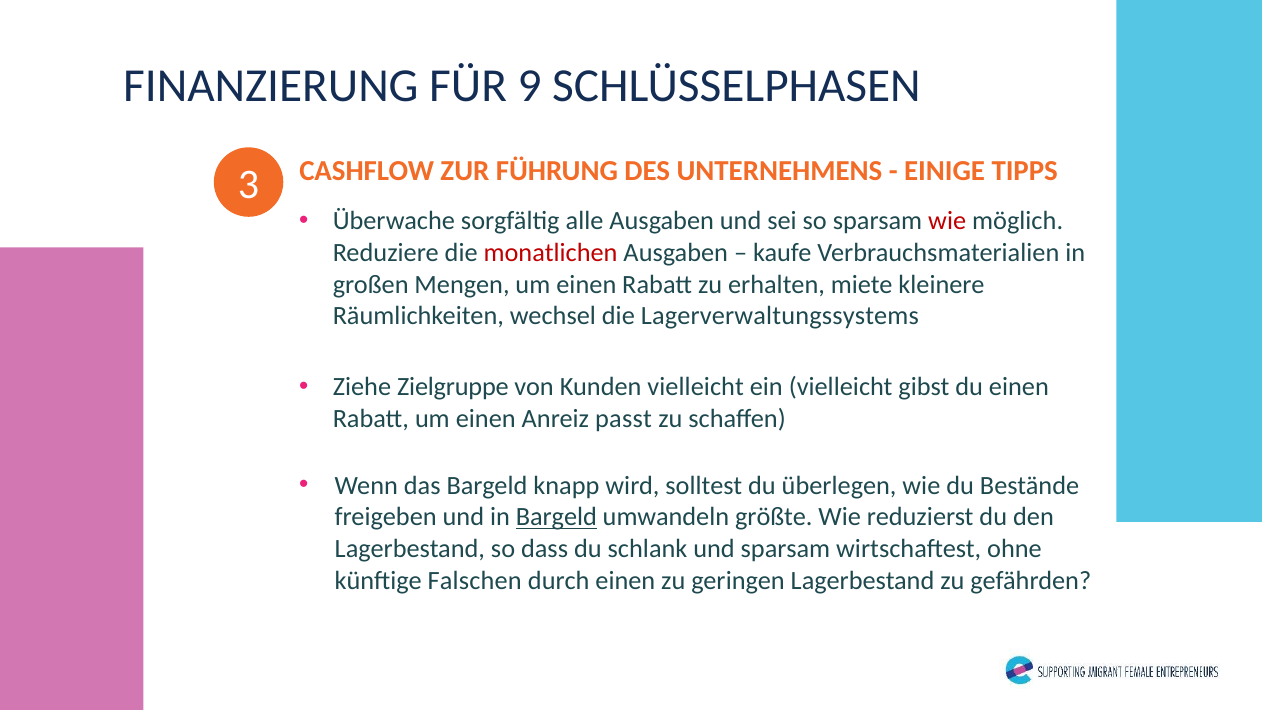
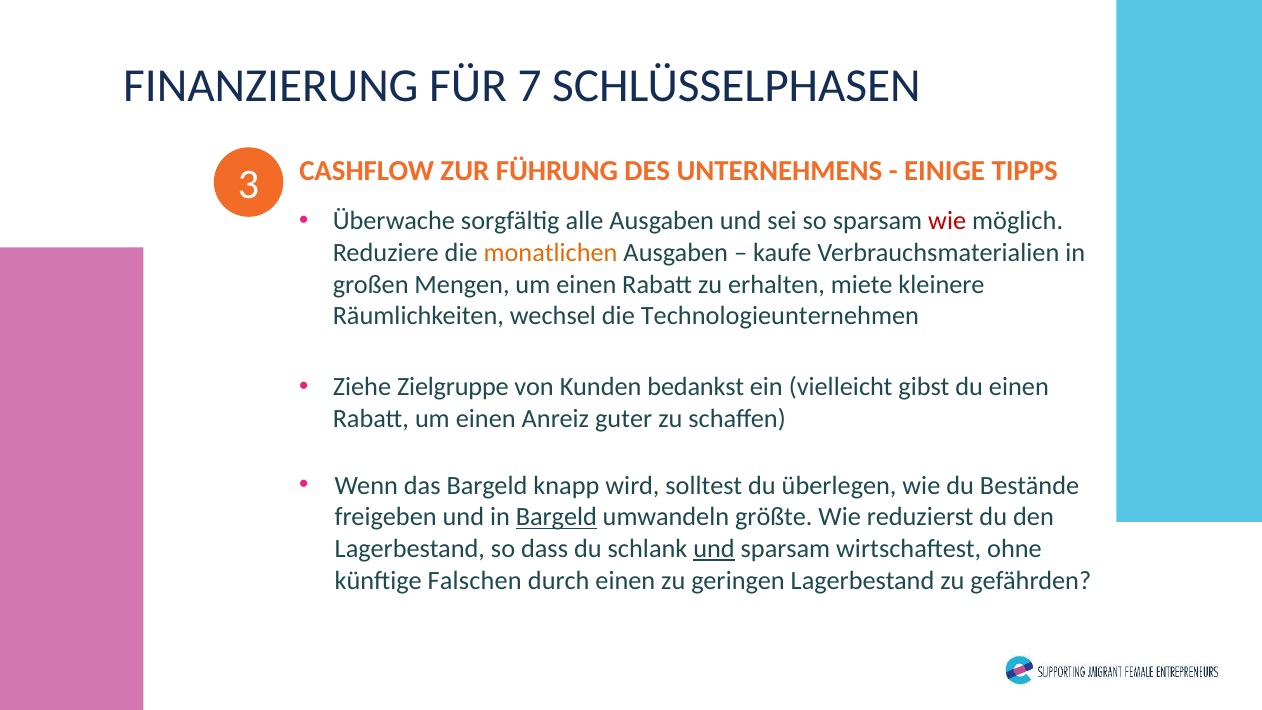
9: 9 -> 7
monatlichen colour: red -> orange
Lagerverwaltungssystems: Lagerverwaltungssystems -> Technologieunternehmen
Kunden vielleicht: vielleicht -> bedankst
passt: passt -> guter
und at (714, 549) underline: none -> present
